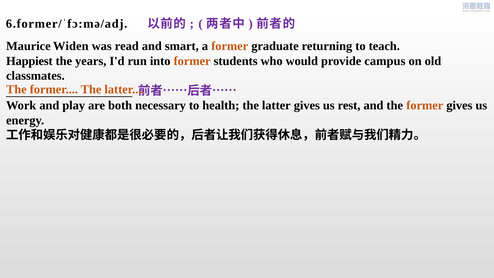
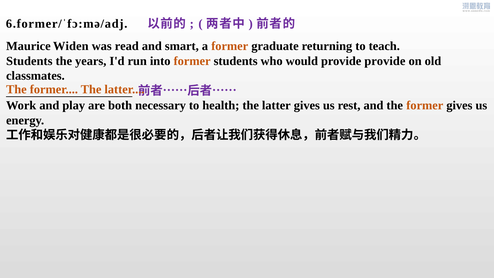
Happiest at (29, 61): Happiest -> Students
provide campus: campus -> provide
